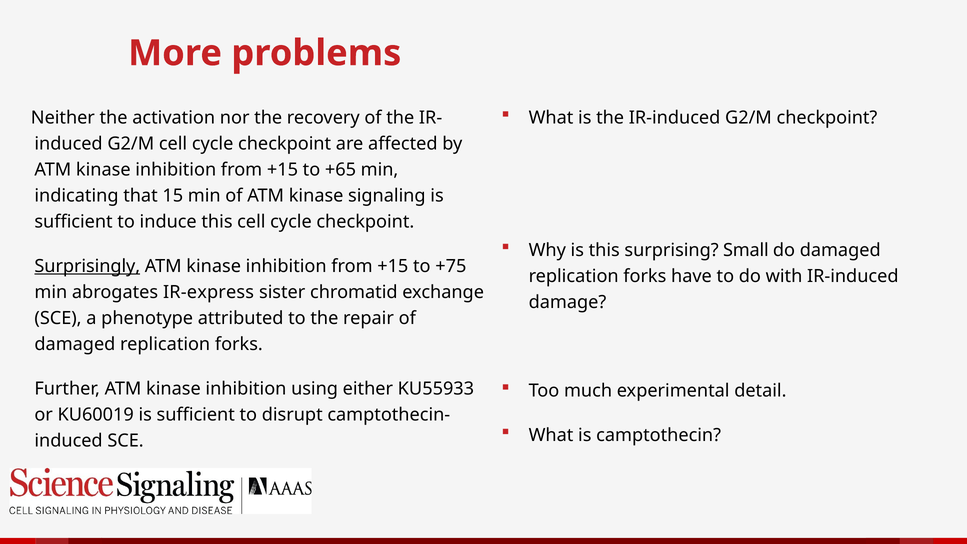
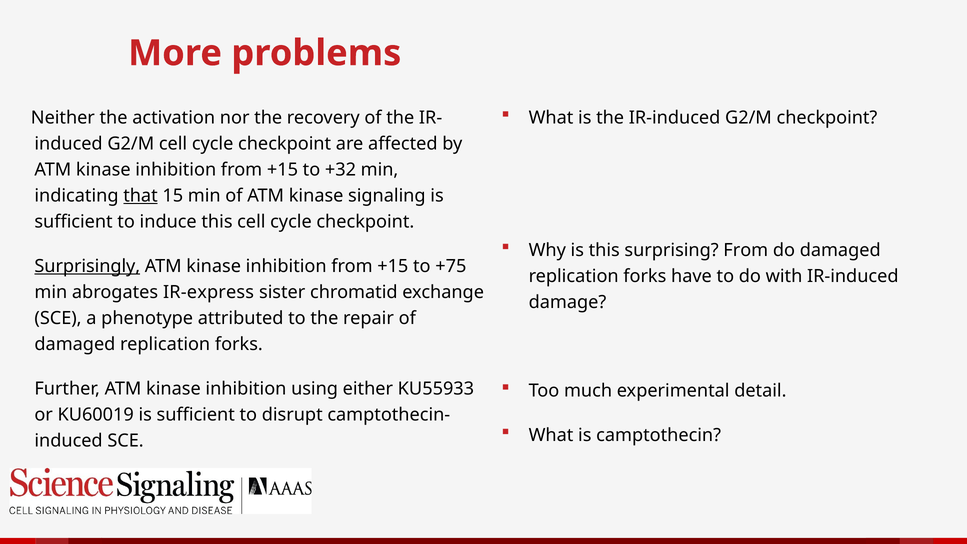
+65: +65 -> +32
that underline: none -> present
surprising Small: Small -> From
